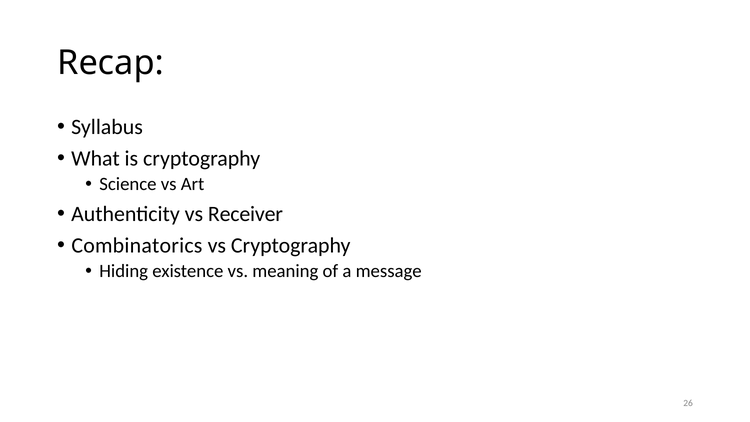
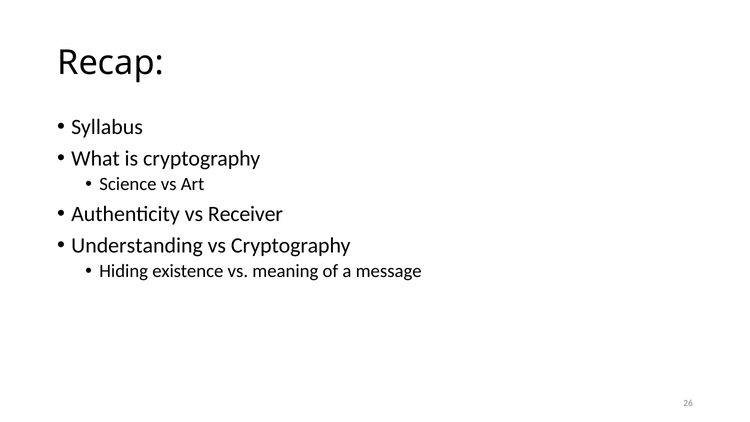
Combinatorics: Combinatorics -> Understanding
